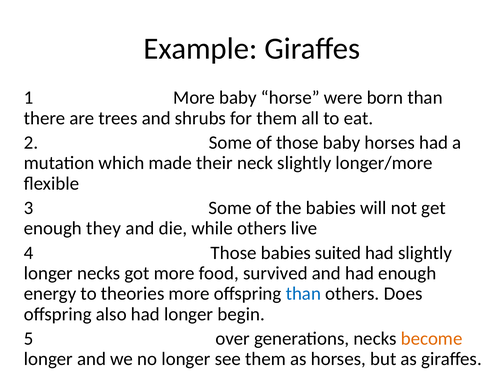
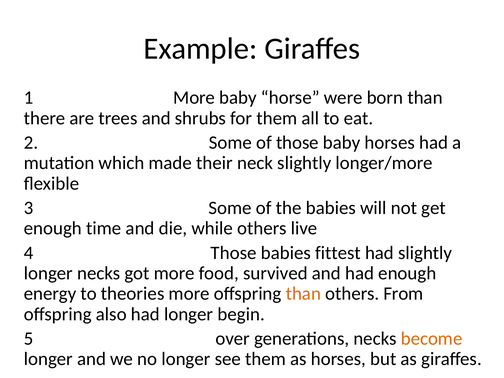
they: they -> time
babies suited: suited -> fittest
than at (303, 294) colour: blue -> orange
Does: Does -> From
